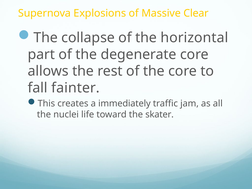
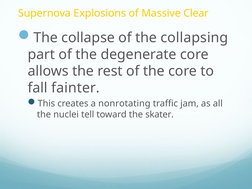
horizontal: horizontal -> collapsing
immediately: immediately -> nonrotating
life: life -> tell
